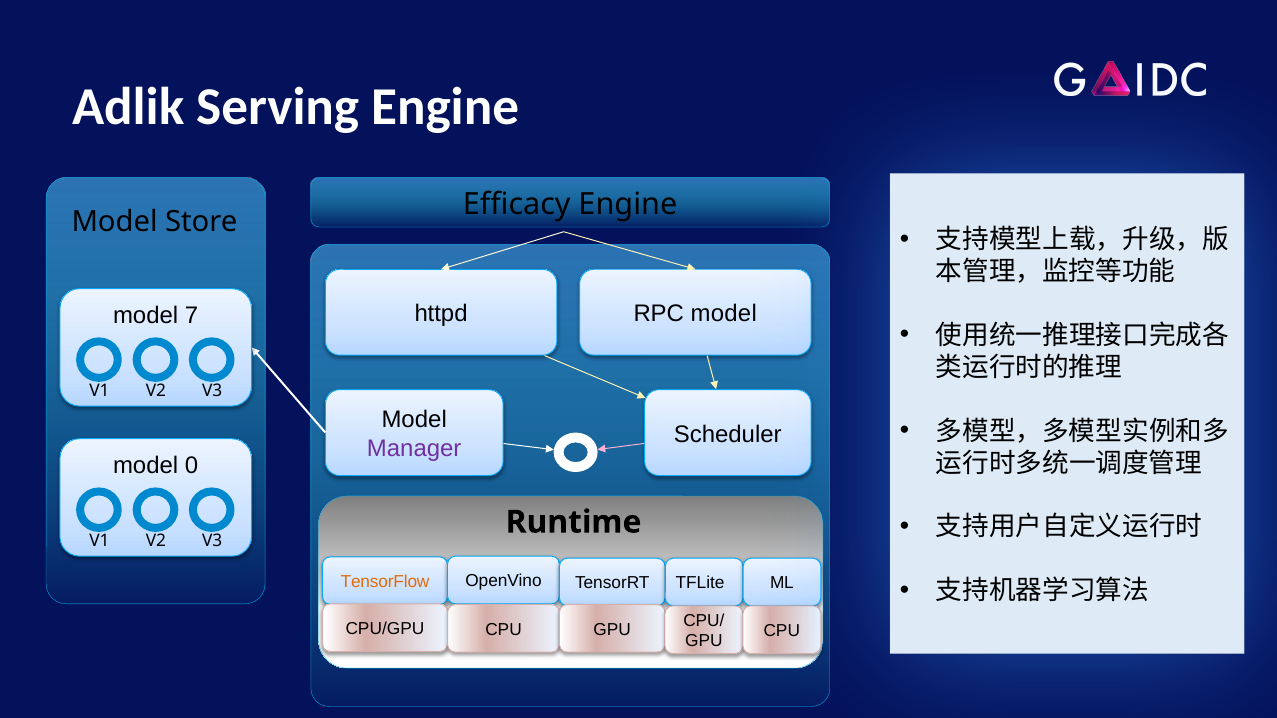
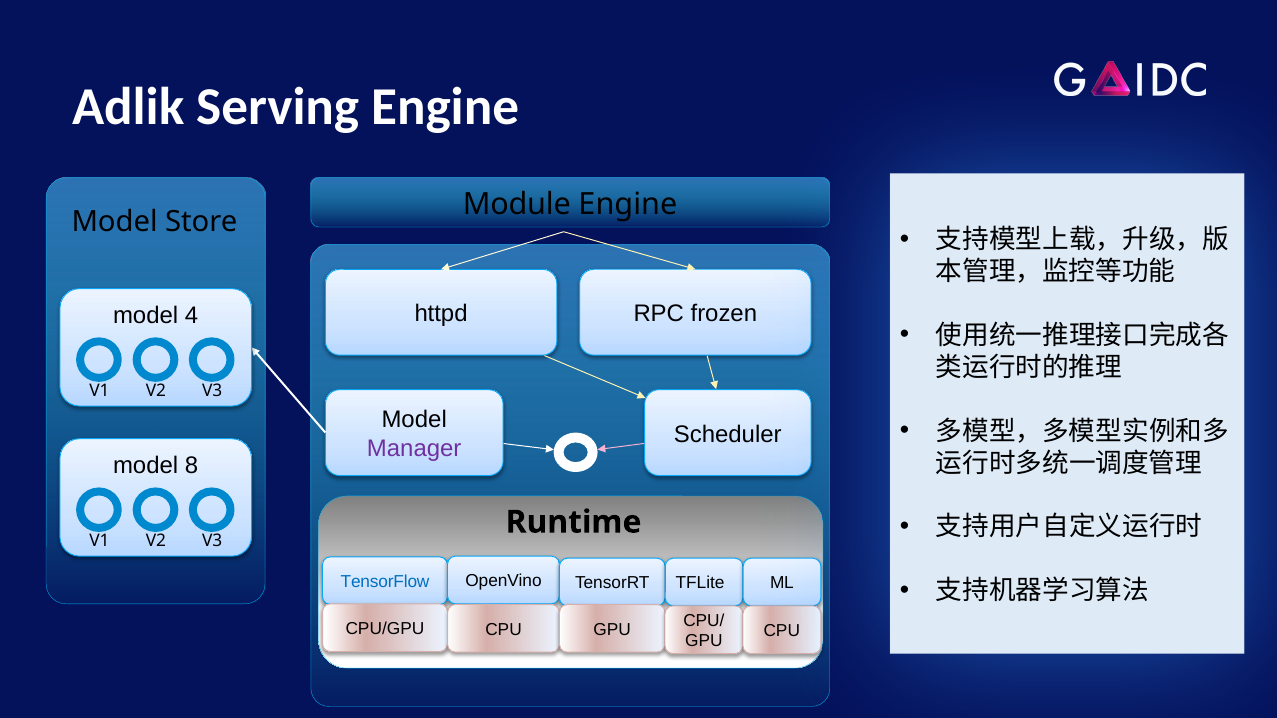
Efficacy: Efficacy -> Module
RPC model: model -> frozen
7: 7 -> 4
0: 0 -> 8
TensorFlow colour: orange -> blue
